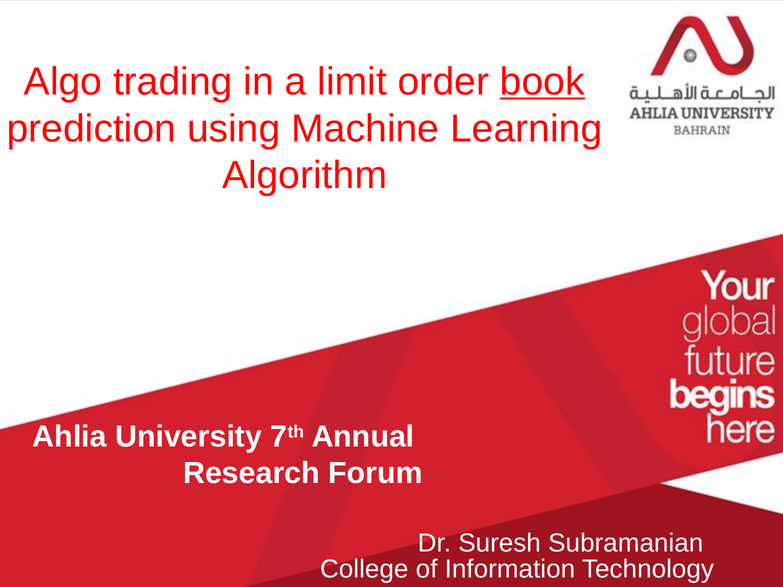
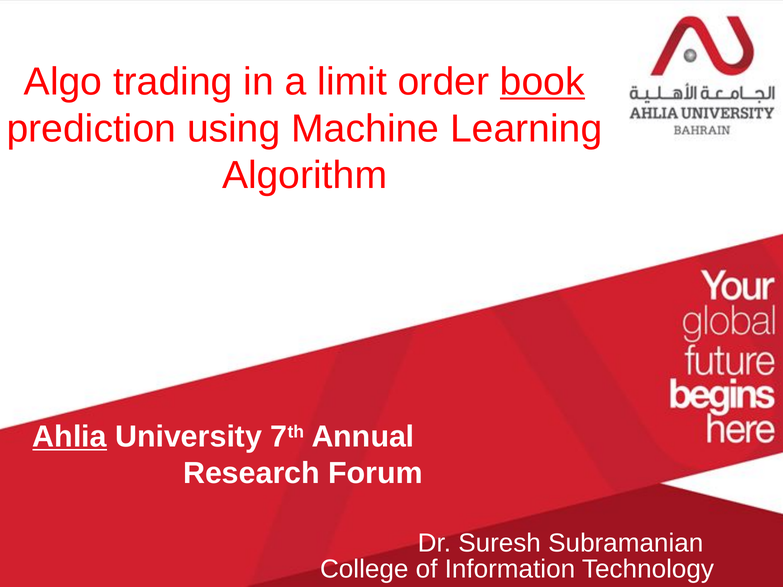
Ahlia underline: none -> present
